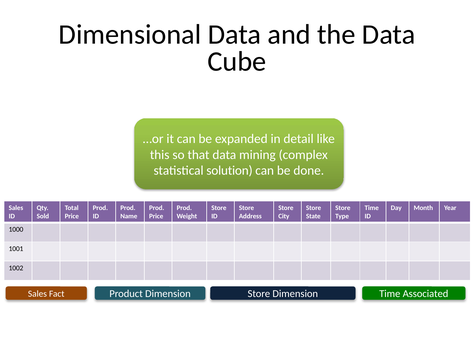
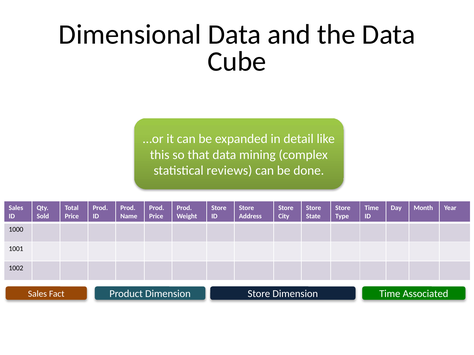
solution: solution -> reviews
